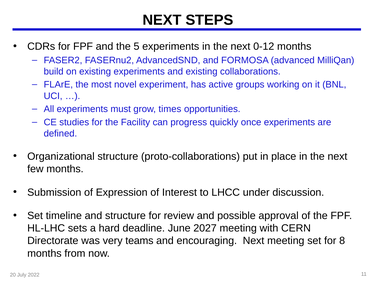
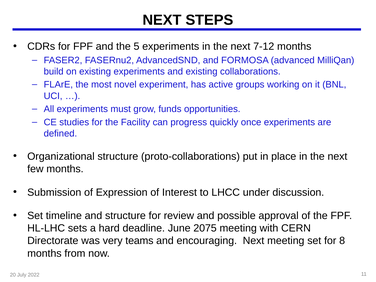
0-12: 0-12 -> 7-12
times: times -> funds
2027: 2027 -> 2075
